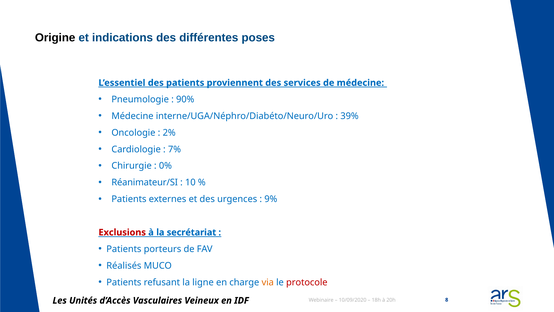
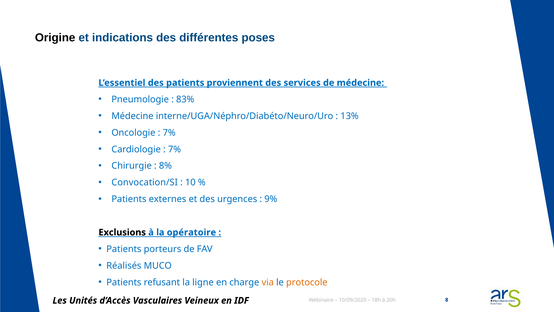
90%: 90% -> 83%
39%: 39% -> 13%
2% at (169, 133): 2% -> 7%
0%: 0% -> 8%
Réanimateur/SI: Réanimateur/SI -> Convocation/SI
Exclusions colour: red -> black
secrétariat: secrétariat -> opératoire
protocole colour: red -> orange
